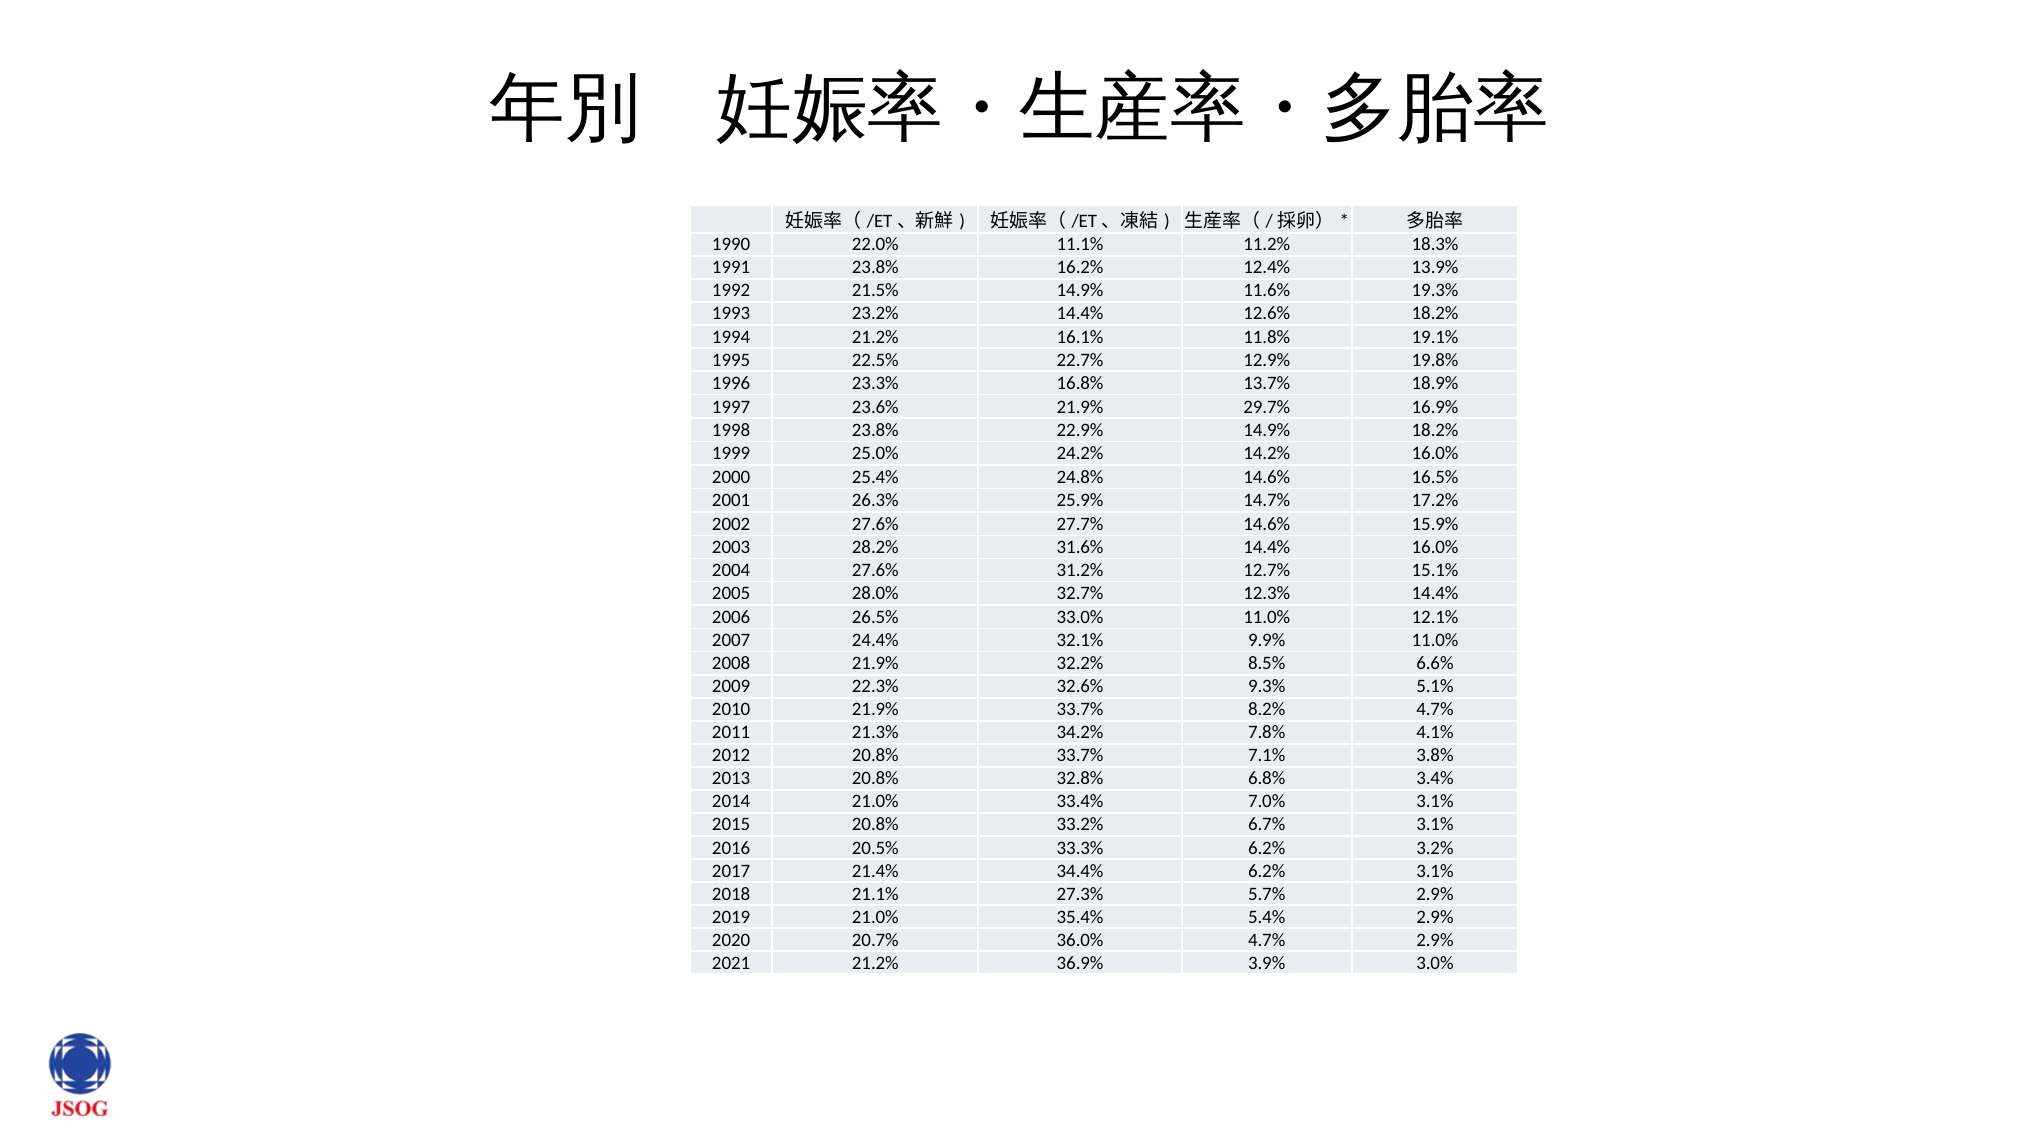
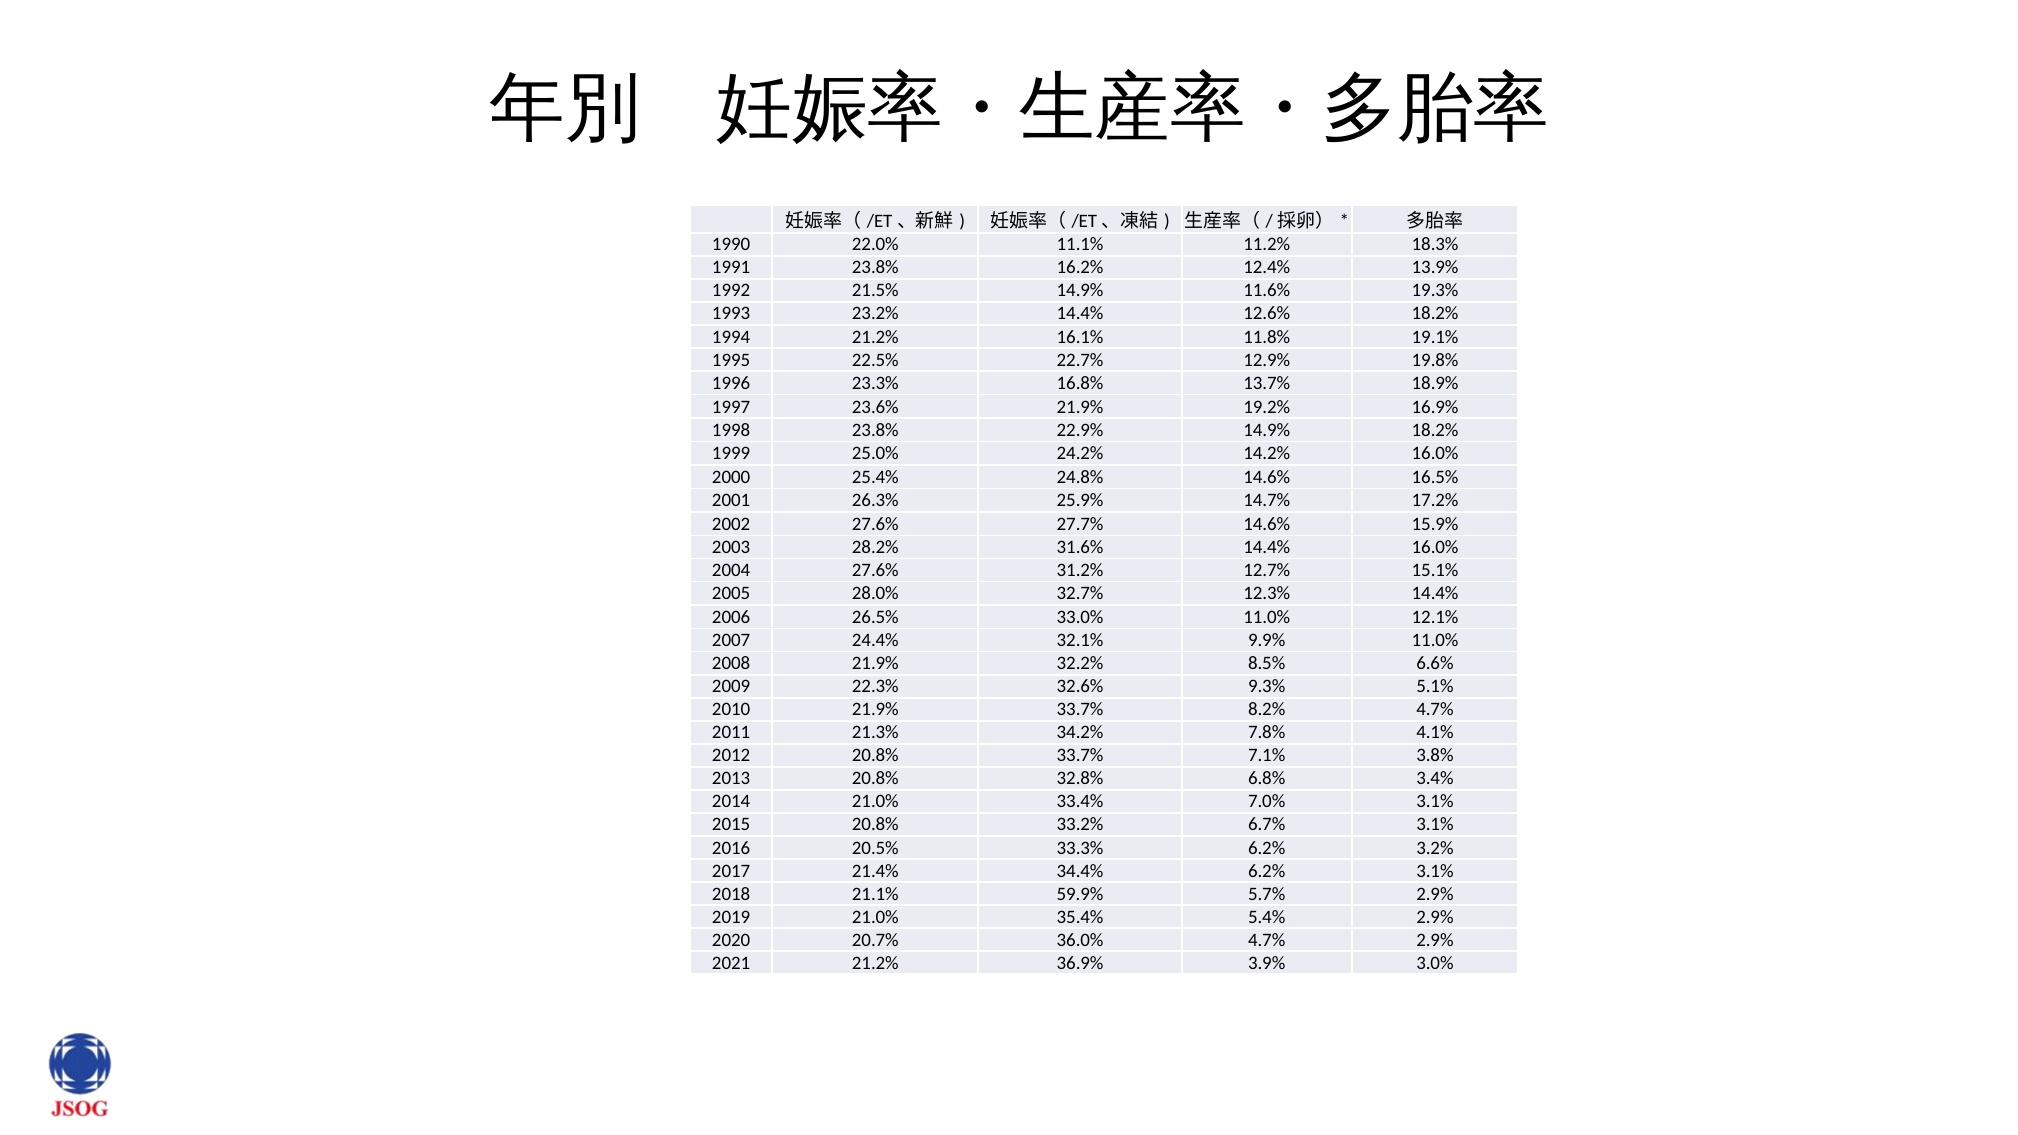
29.7%: 29.7% -> 19.2%
27.3%: 27.3% -> 59.9%
